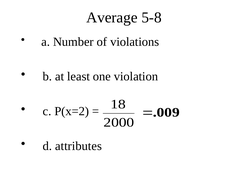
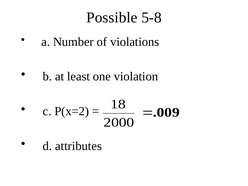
Average: Average -> Possible
